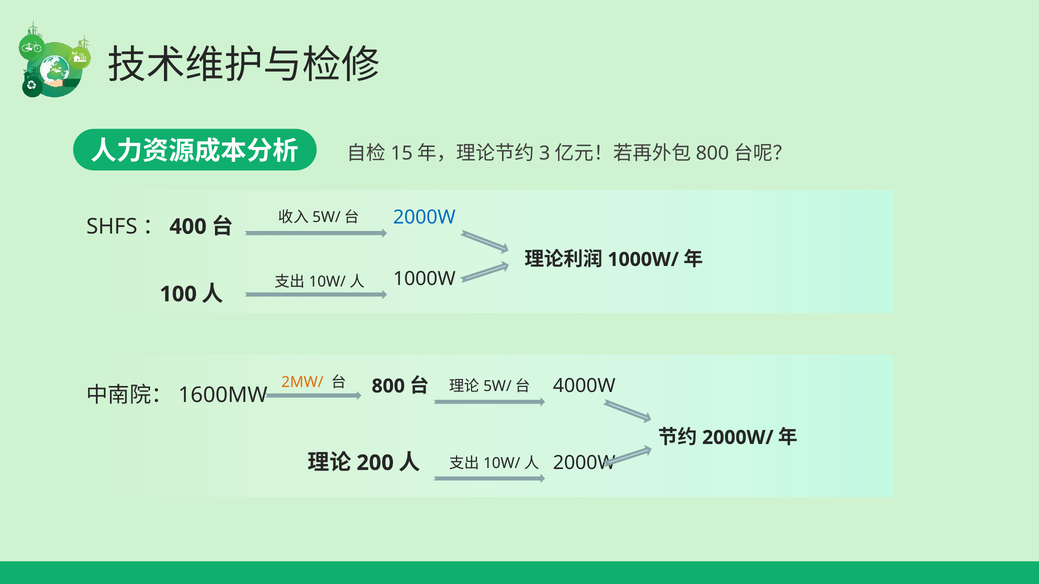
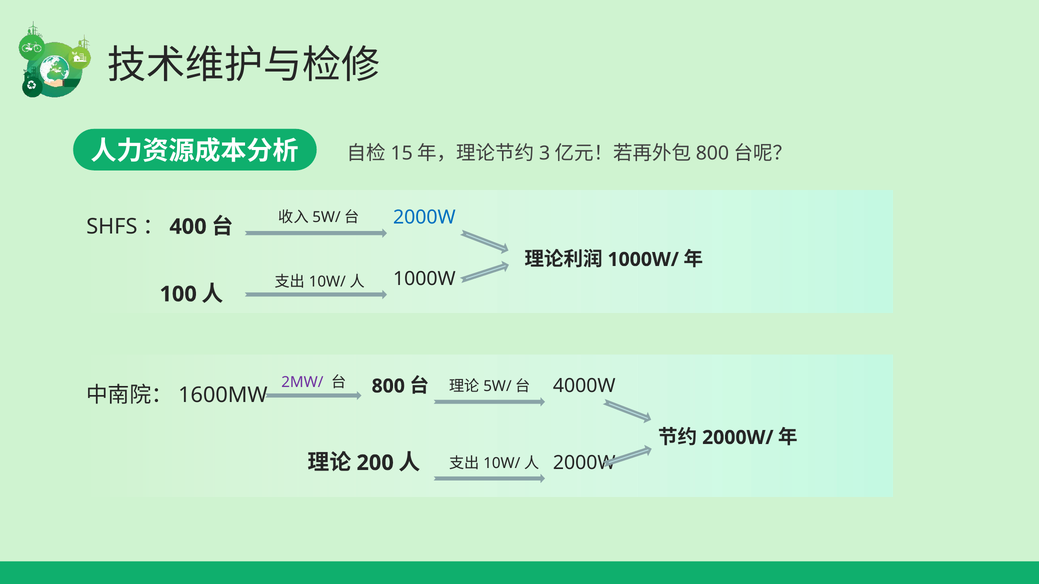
2MW/ colour: orange -> purple
